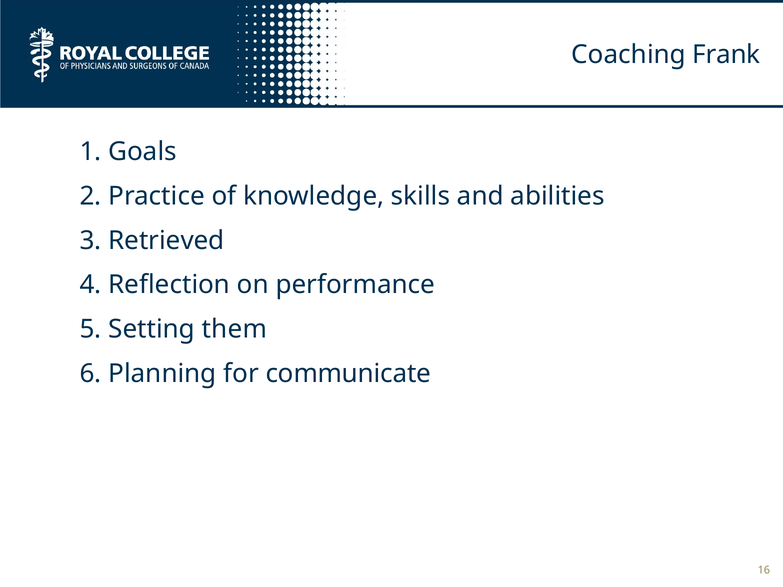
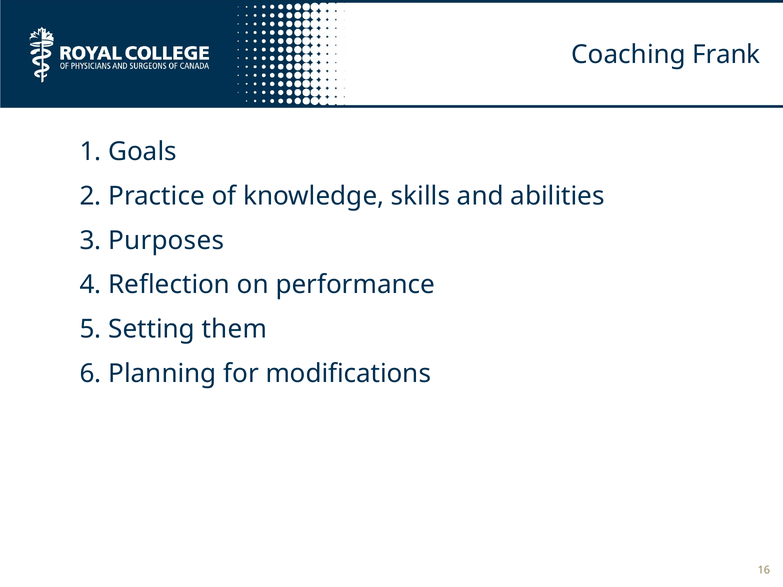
Retrieved: Retrieved -> Purposes
communicate: communicate -> modifications
